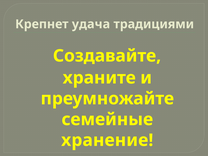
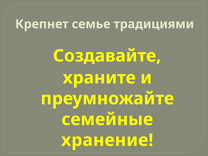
удача: удача -> семье
